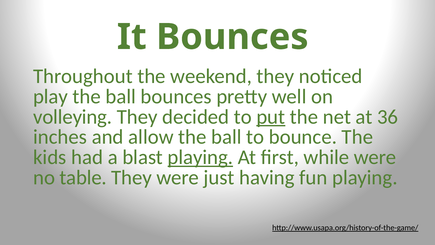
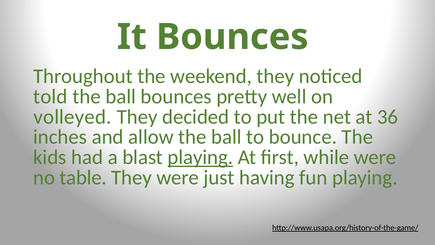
play: play -> told
volleying: volleying -> volleyed
put underline: present -> none
